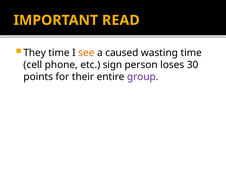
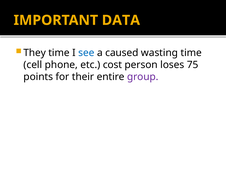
READ: READ -> DATA
see colour: orange -> blue
sign: sign -> cost
30: 30 -> 75
